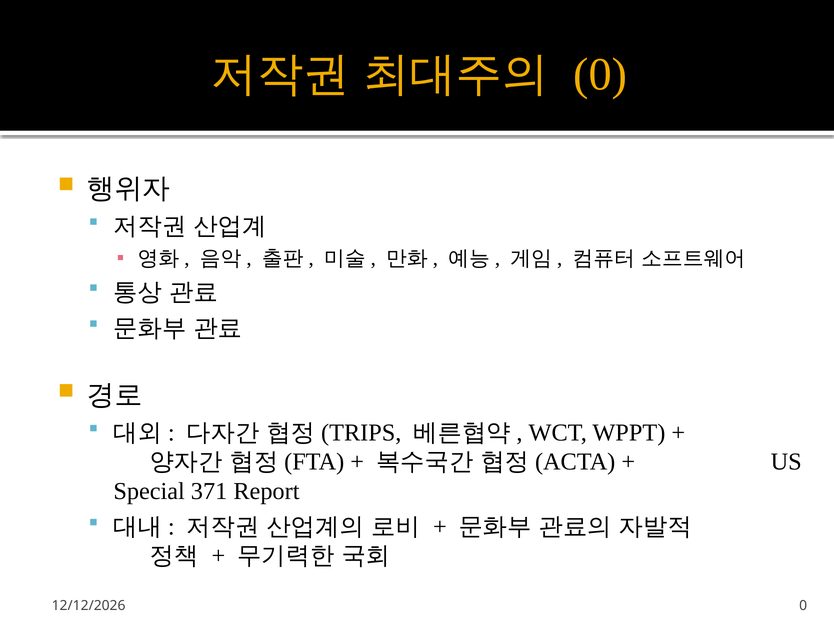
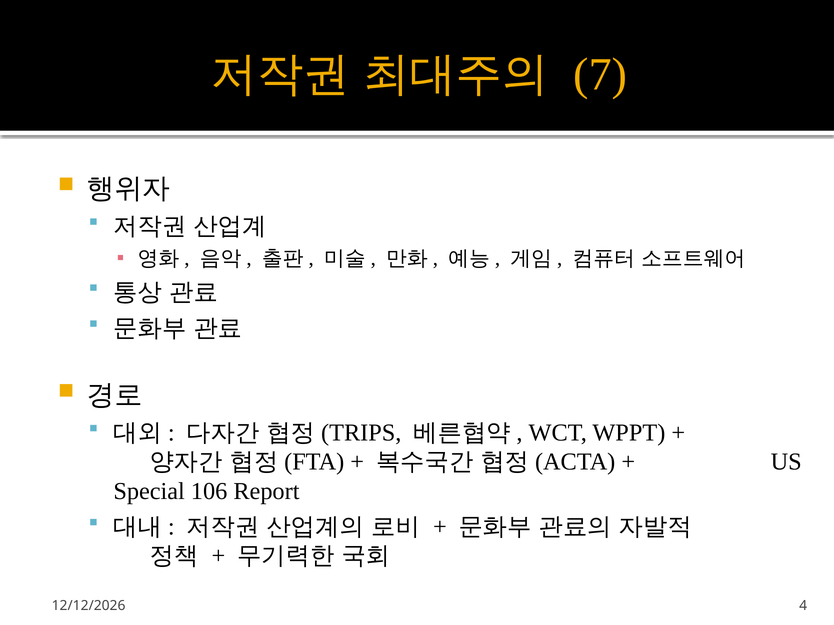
0 at (600, 75): 0 -> 7
371: 371 -> 106
0 at (803, 606): 0 -> 4
